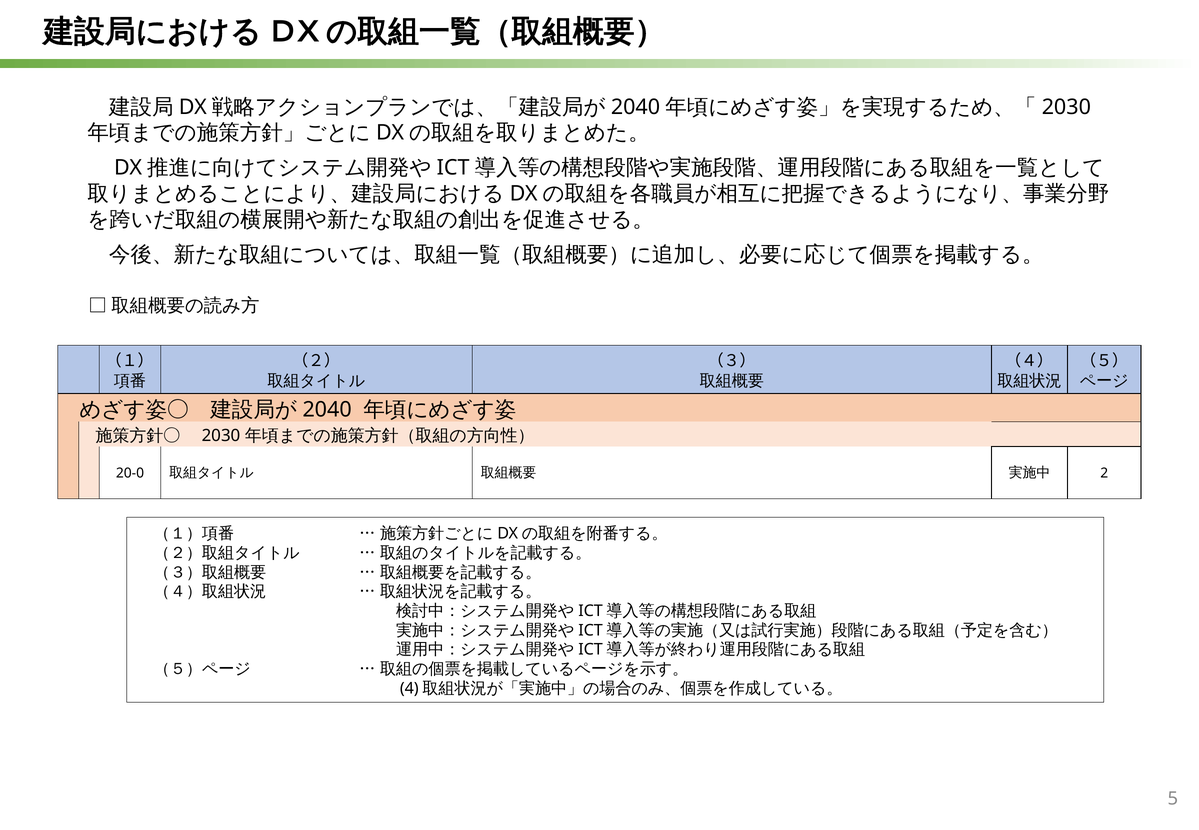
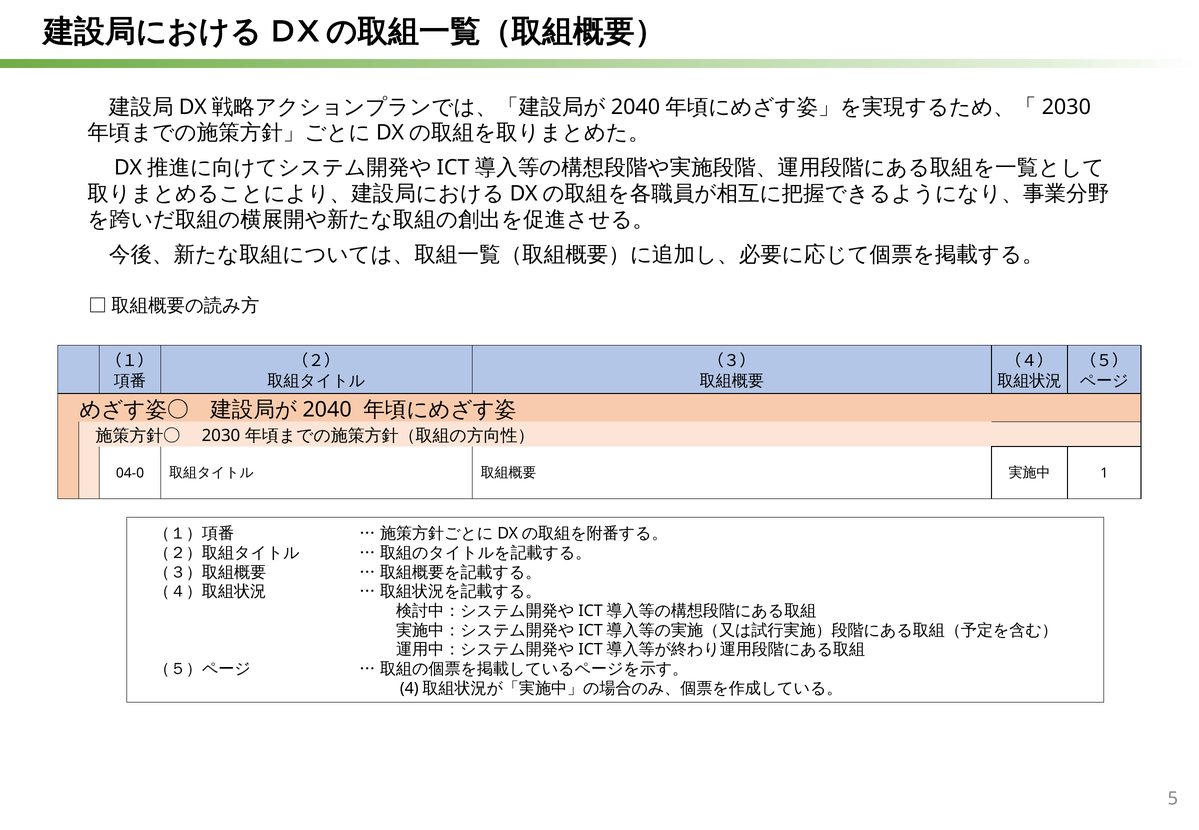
20-0: 20-0 -> 04-0
2: 2 -> 1
